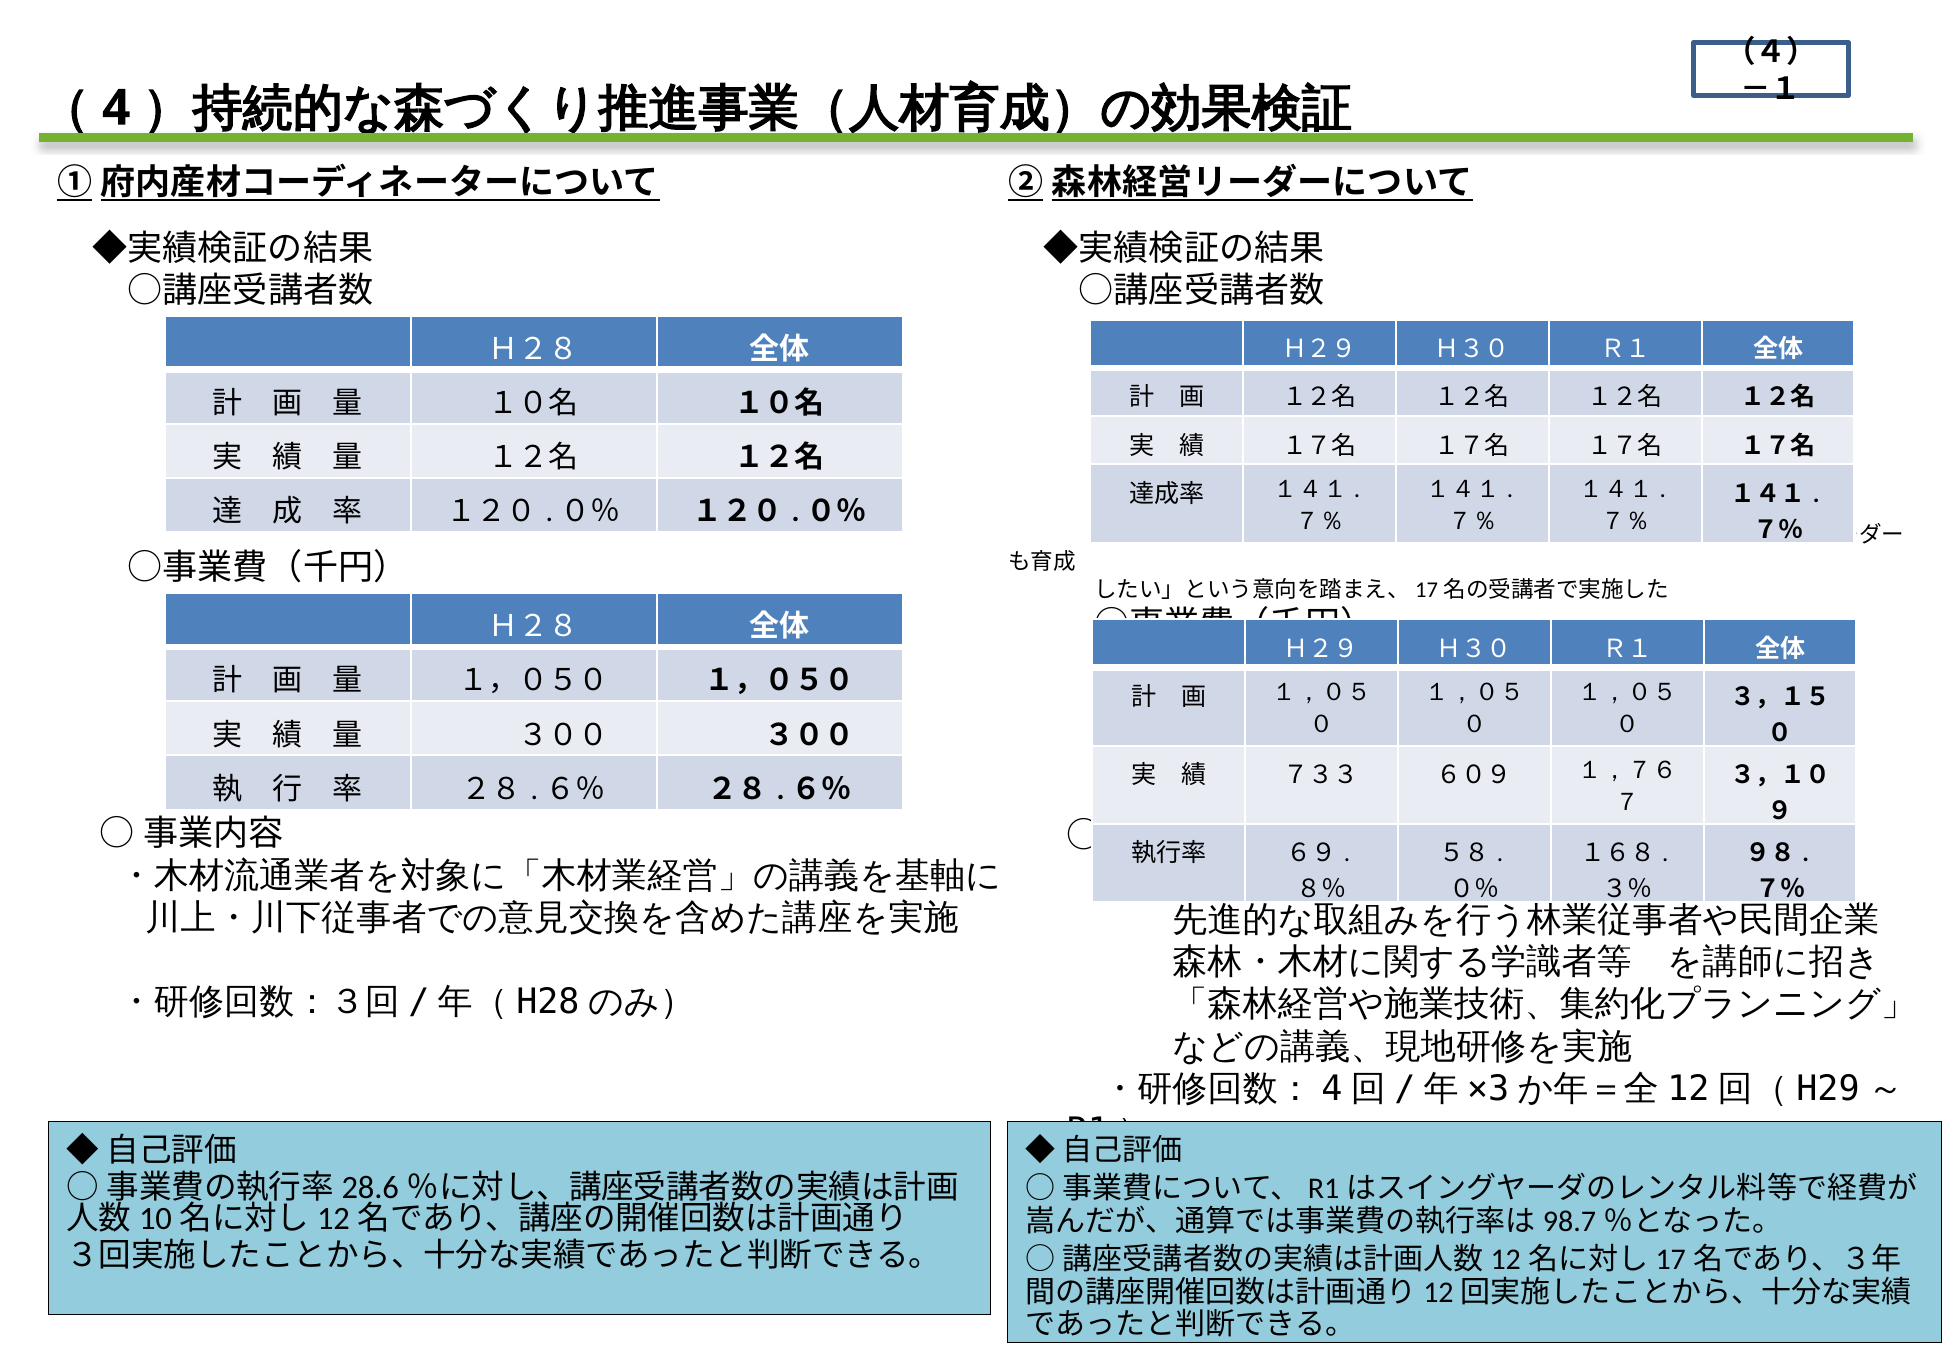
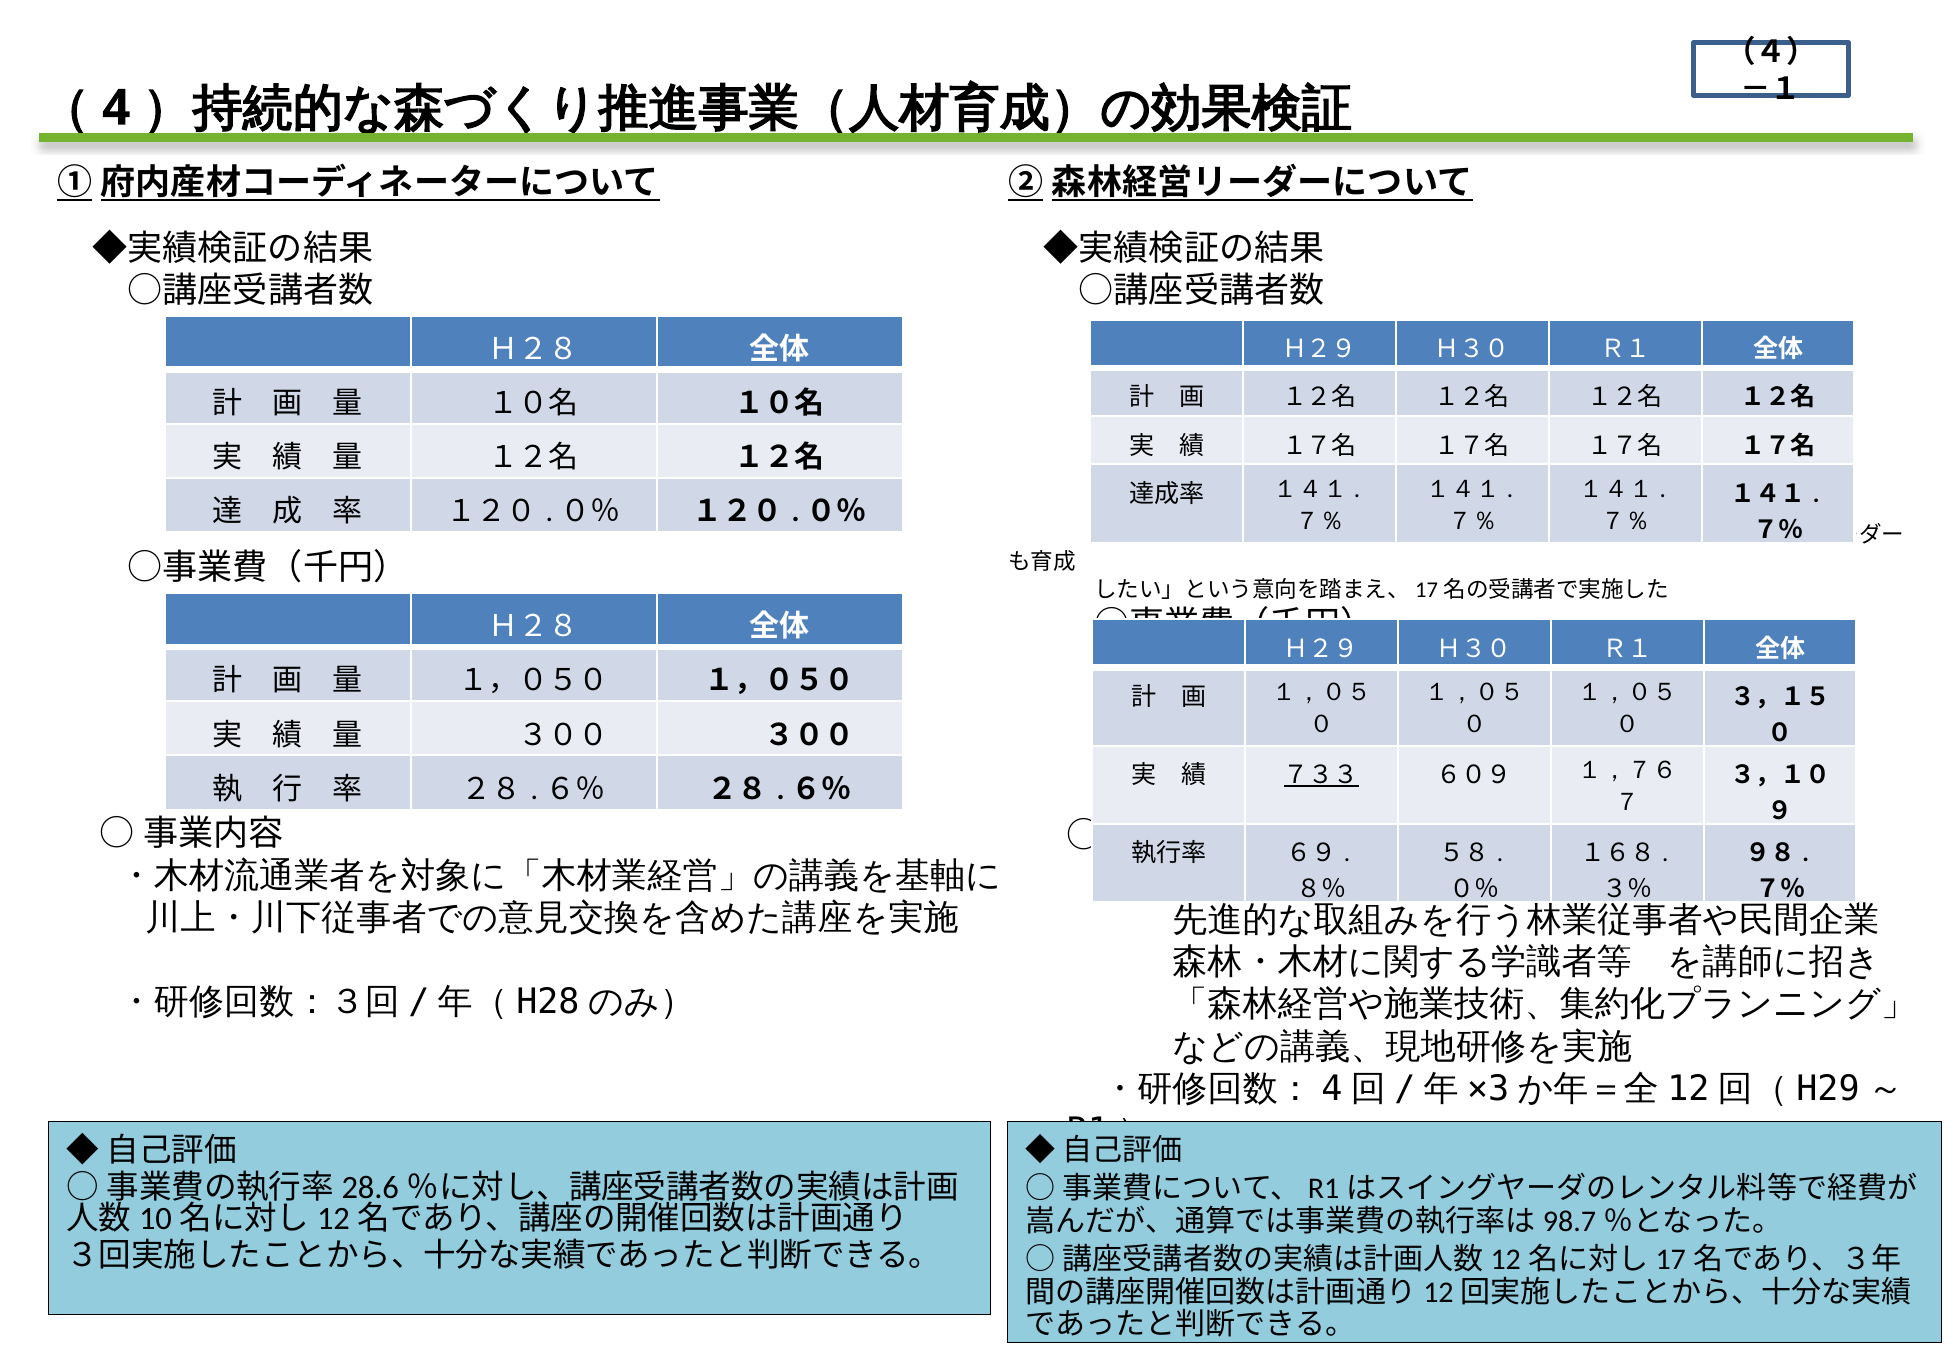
７３３ underline: none -> present
